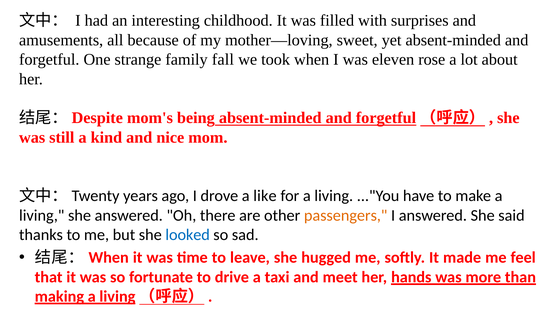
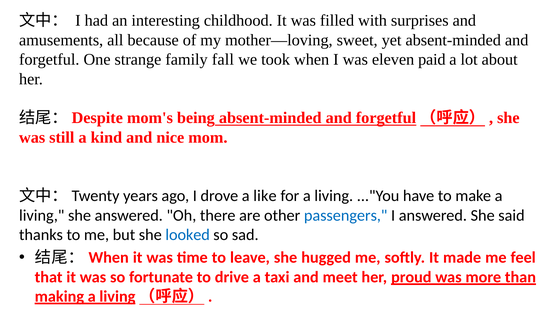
rose: rose -> paid
passengers colour: orange -> blue
hands: hands -> proud
